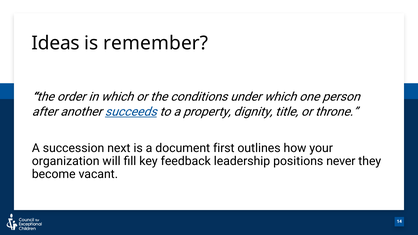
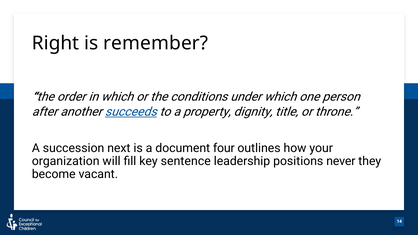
Ideas: Ideas -> Right
first: first -> four
feedback: feedback -> sentence
